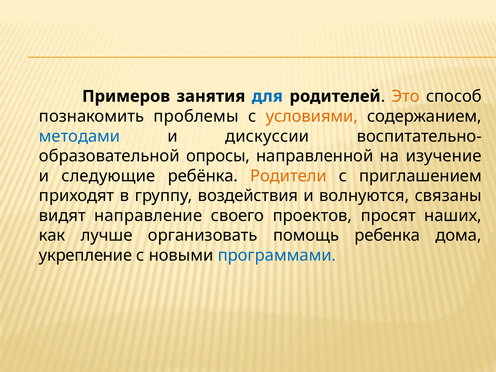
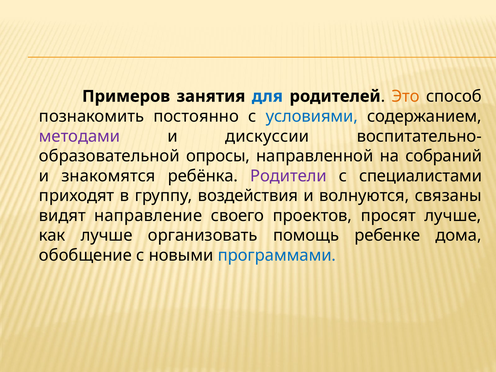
проблемы: проблемы -> постоянно
условиями colour: orange -> blue
методами colour: blue -> purple
изучение: изучение -> собраний
следующие: следующие -> знакомятся
Родители colour: orange -> purple
приглашением: приглашением -> специалистами
просят наших: наших -> лучше
ребенка: ребенка -> ребенке
укрепление: укрепление -> обобщение
